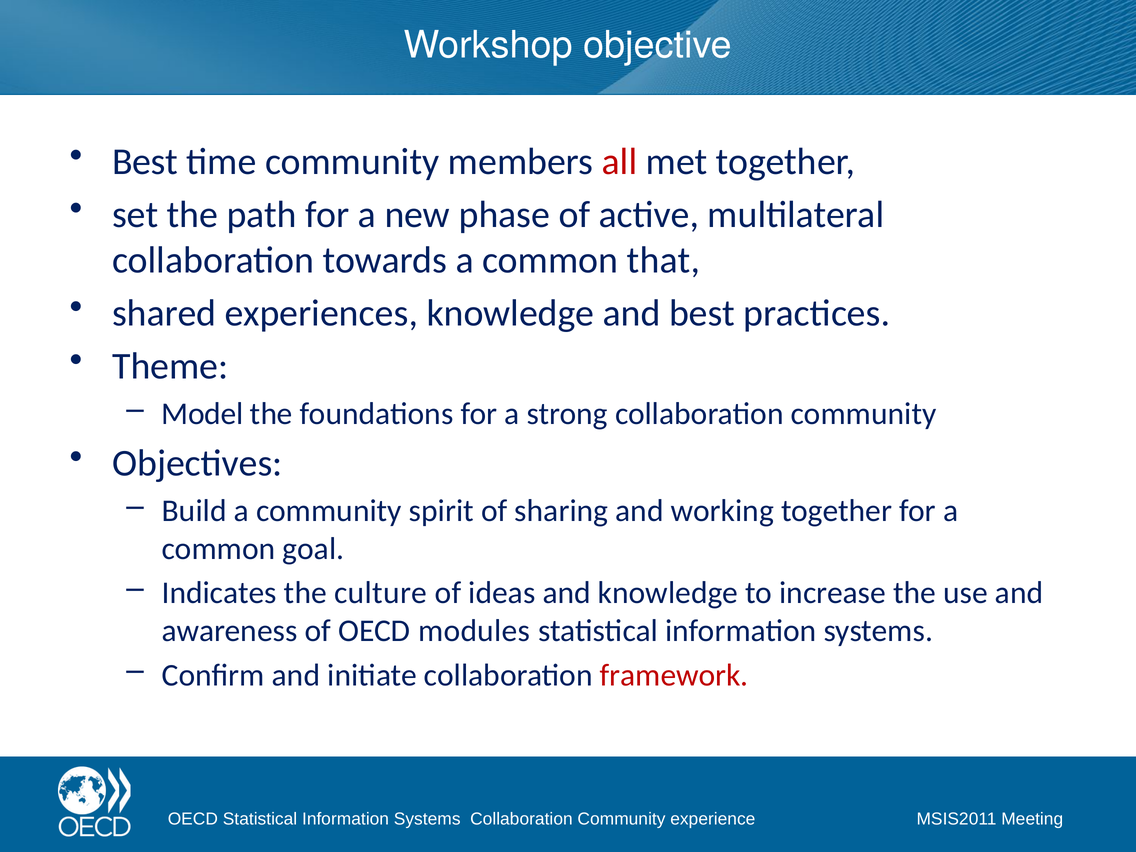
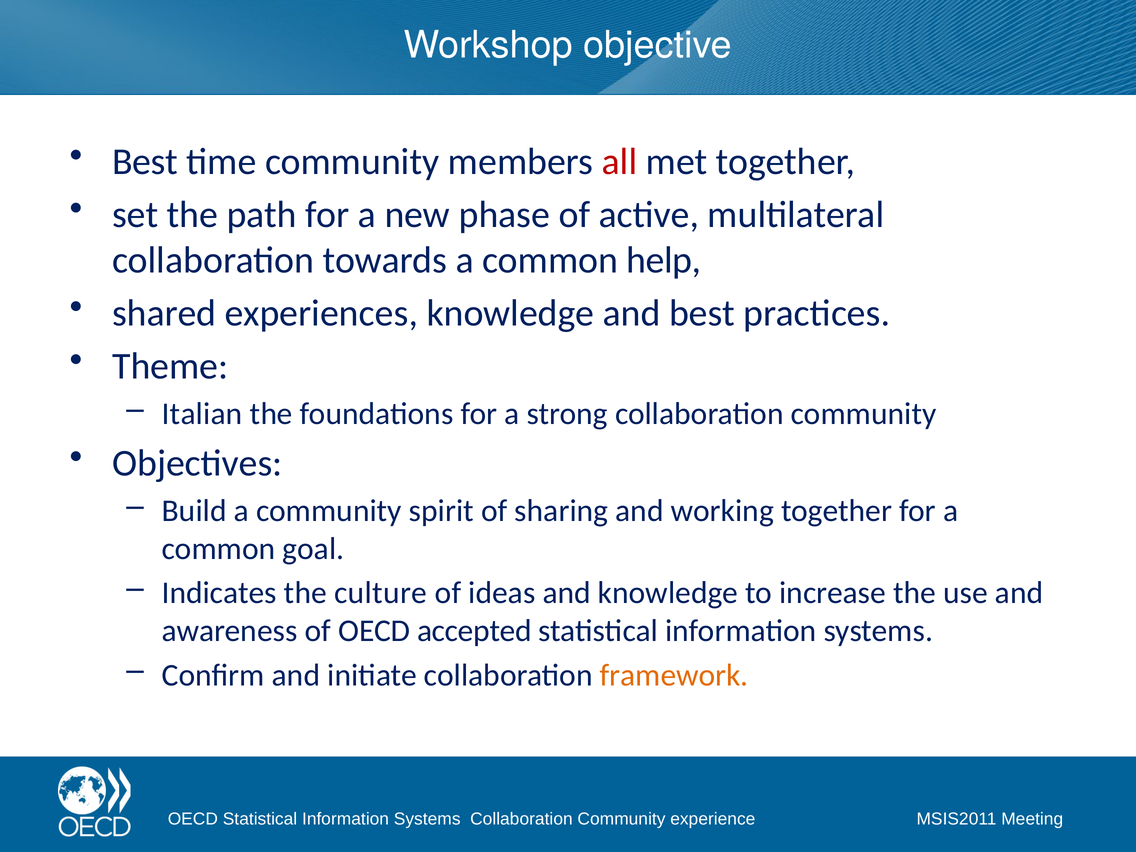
that: that -> help
Model: Model -> Italian
modules: modules -> accepted
framework colour: red -> orange
